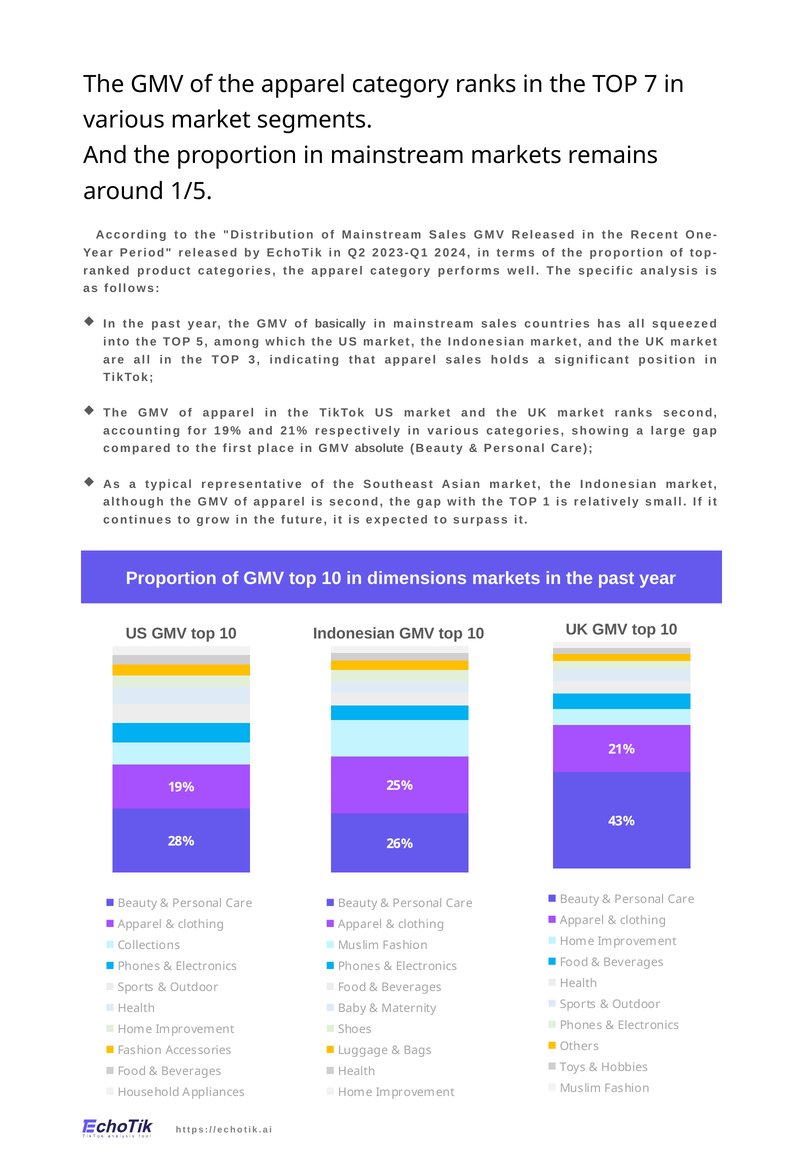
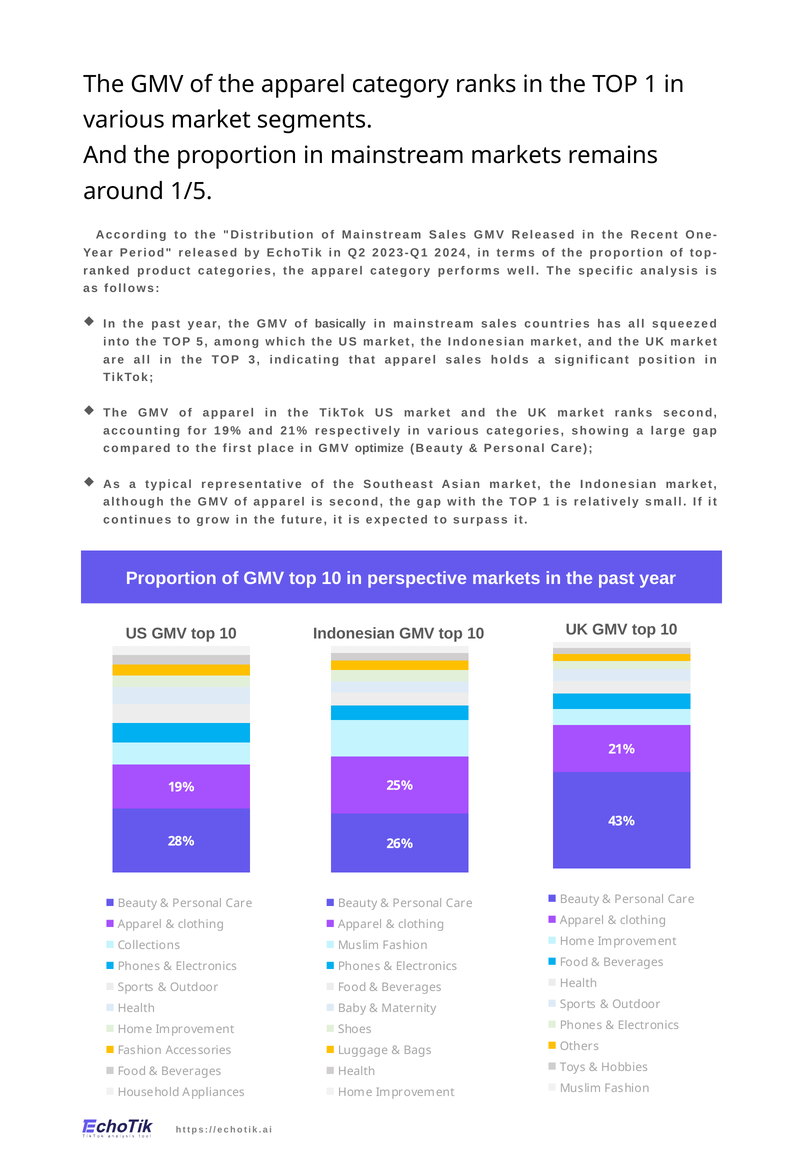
in the TOP 7: 7 -> 1
absolute: absolute -> optimize
dimensions: dimensions -> perspective
